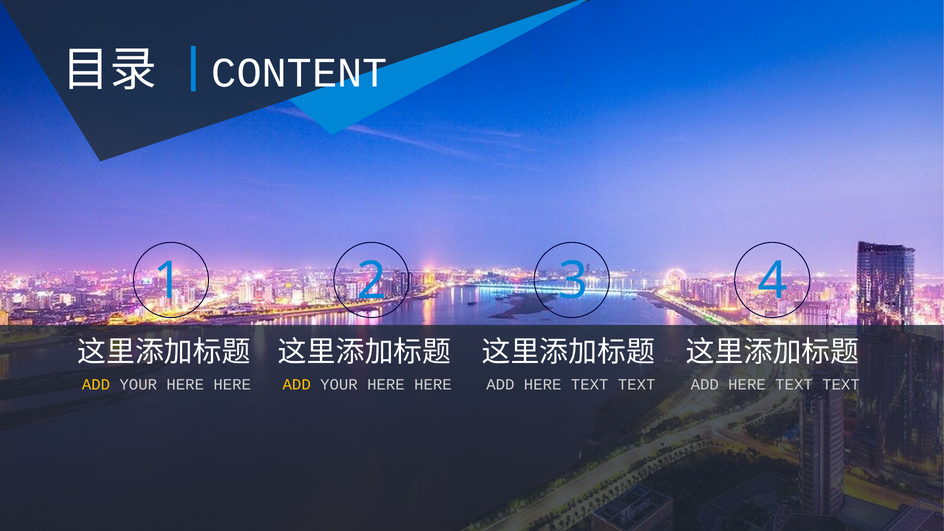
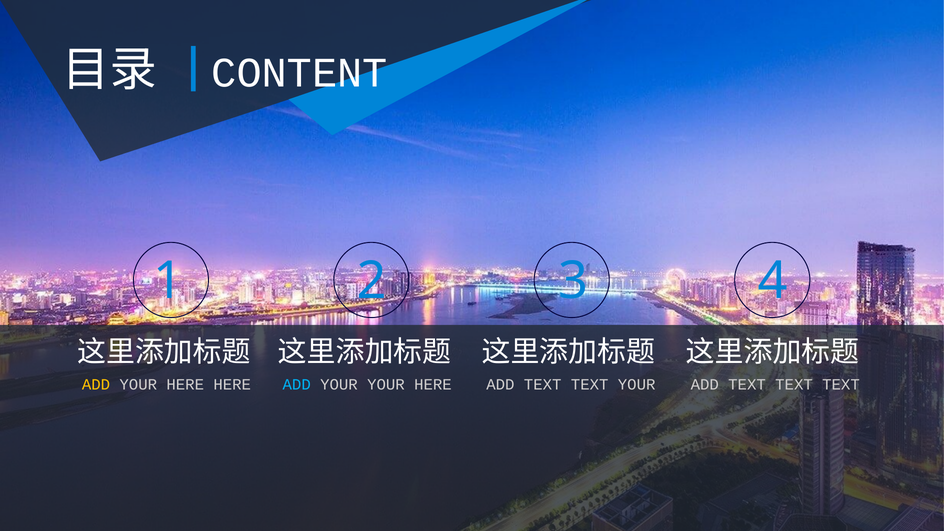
ADD at (297, 385) colour: yellow -> light blue
HERE at (386, 385): HERE -> YOUR
HERE at (543, 385): HERE -> TEXT
TEXT at (637, 385): TEXT -> YOUR
HERE at (747, 385): HERE -> TEXT
